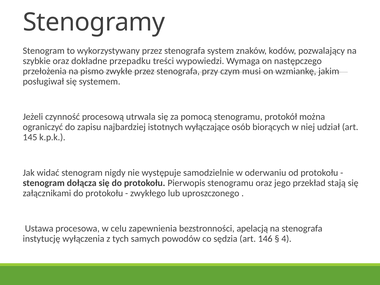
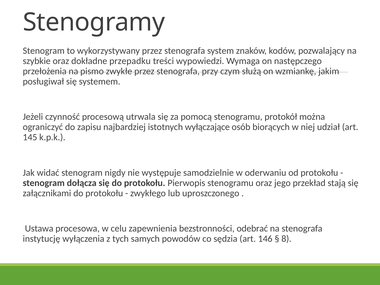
musi: musi -> służą
apelacją: apelacją -> odebrać
4: 4 -> 8
